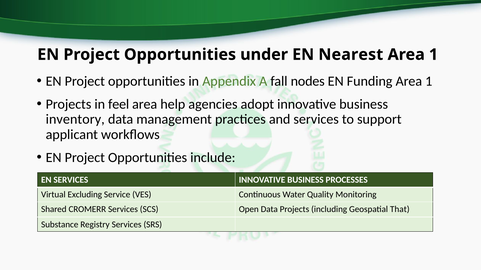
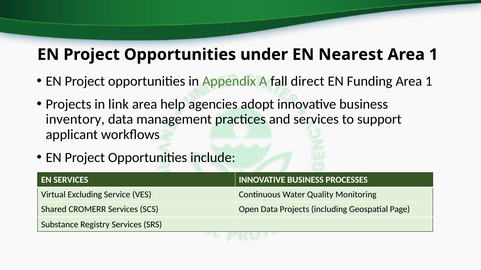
nodes: nodes -> direct
feel: feel -> link
That: That -> Page
